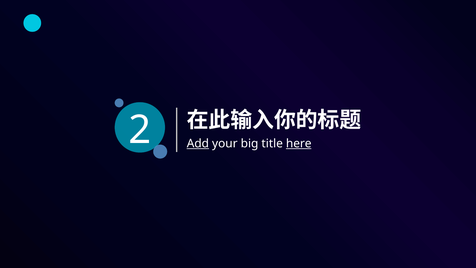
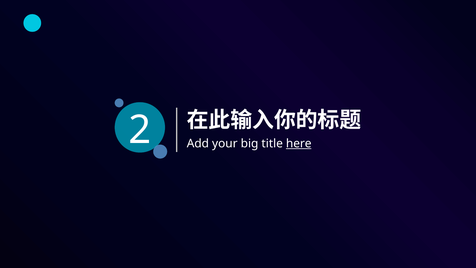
Add underline: present -> none
